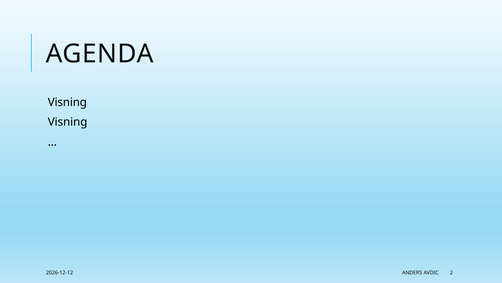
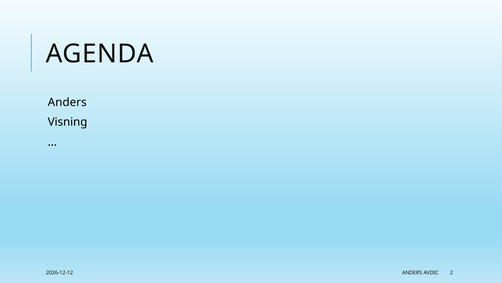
Visning at (67, 102): Visning -> Anders
